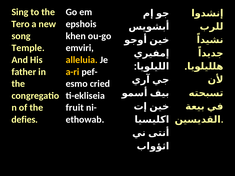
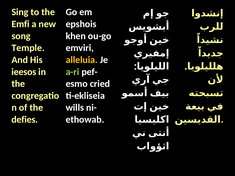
Tero: Tero -> Emfi
father: father -> ieesos
a-ri colour: yellow -> light green
fruit: fruit -> wills
